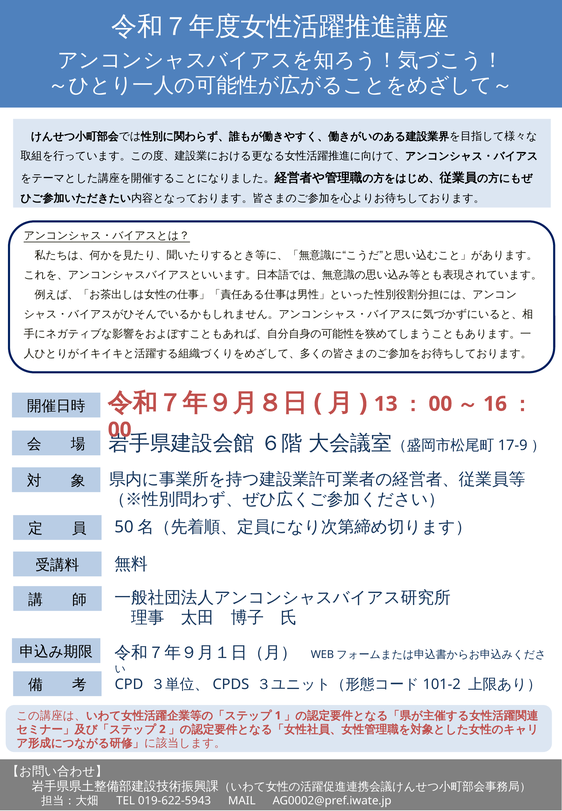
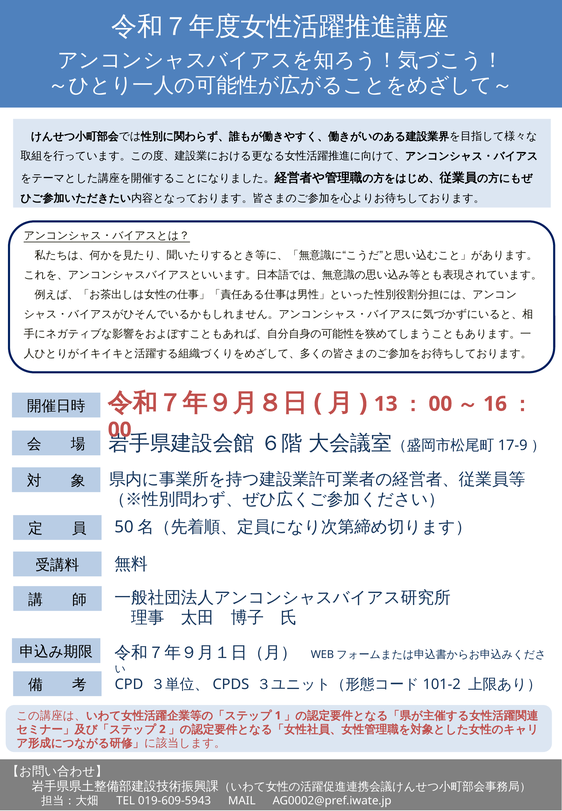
019-622-5943: 019-622-5943 -> 019-609-5943
